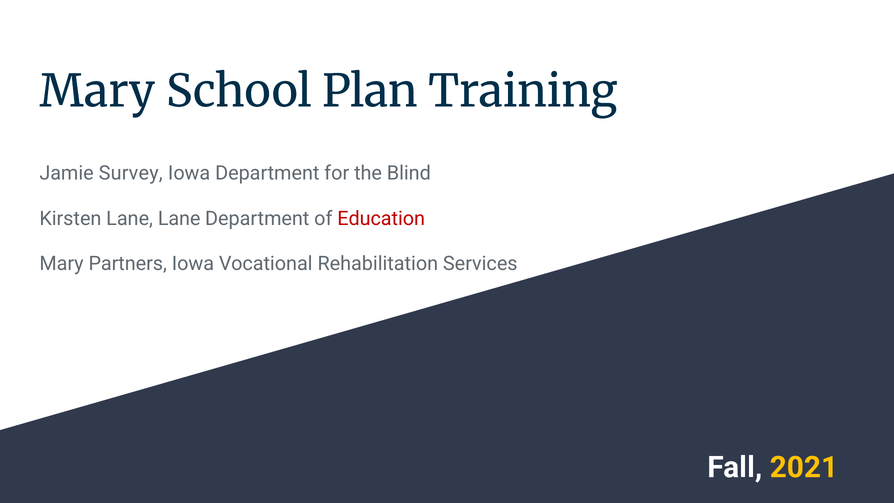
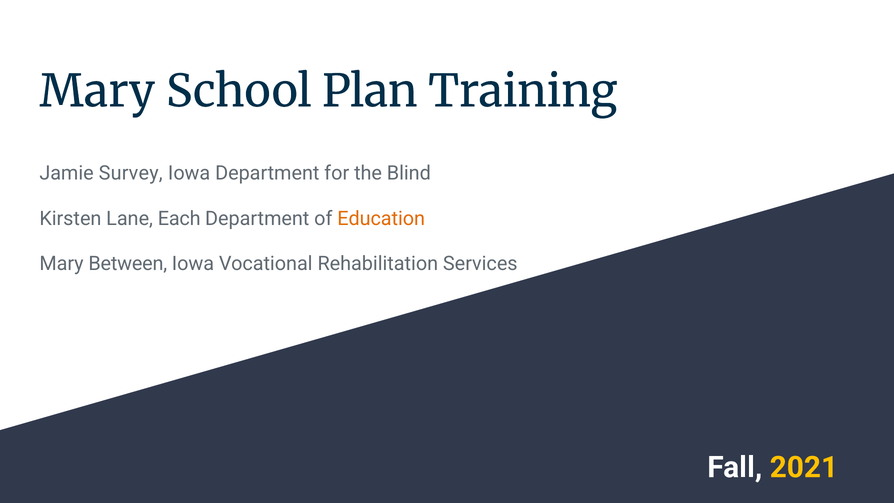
Lane Lane: Lane -> Each
Education colour: red -> orange
Partners: Partners -> Between
